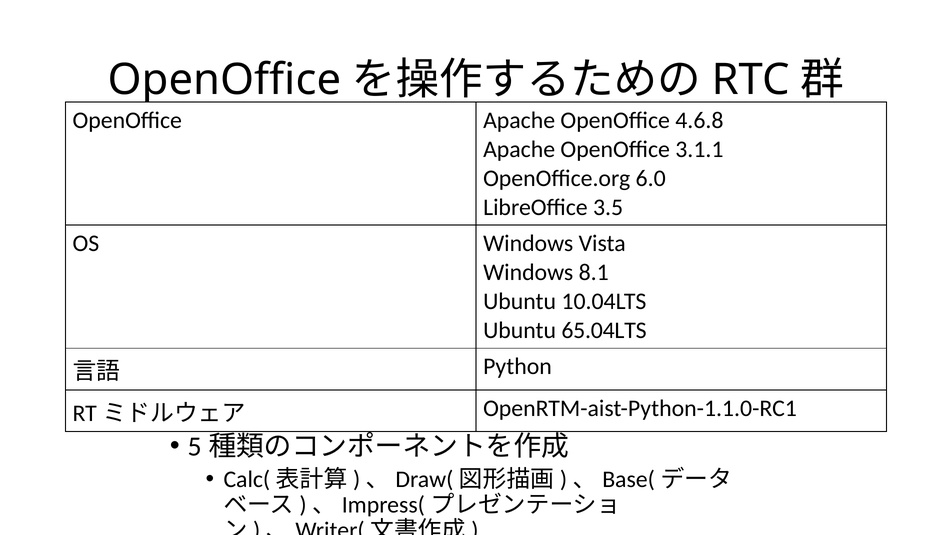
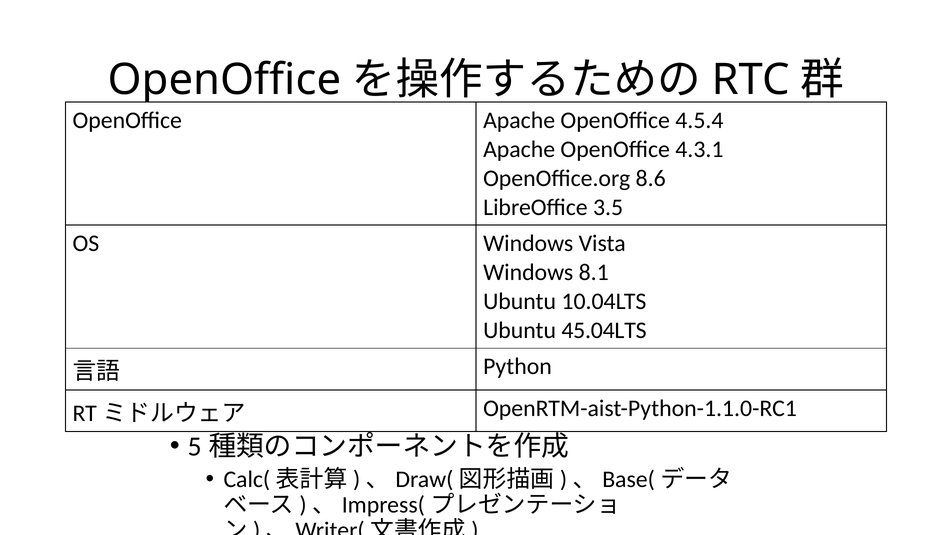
4.6.8: 4.6.8 -> 4.5.4
3.1.1: 3.1.1 -> 4.3.1
6.0: 6.0 -> 8.6
65.04LTS: 65.04LTS -> 45.04LTS
